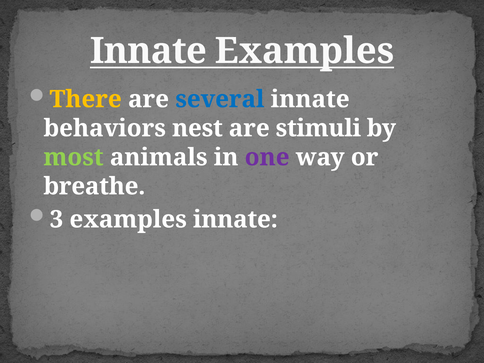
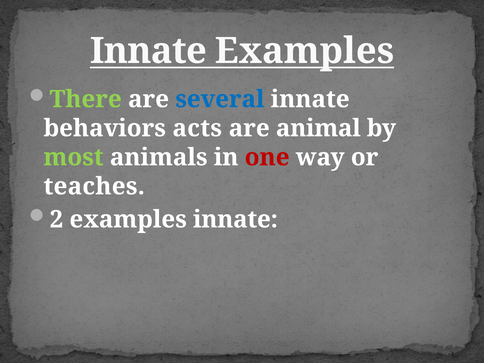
There colour: yellow -> light green
nest: nest -> acts
stimuli: stimuli -> animal
one colour: purple -> red
breathe: breathe -> teaches
3: 3 -> 2
